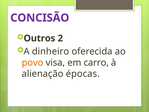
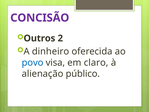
povo colour: orange -> blue
carro: carro -> claro
épocas: épocas -> público
